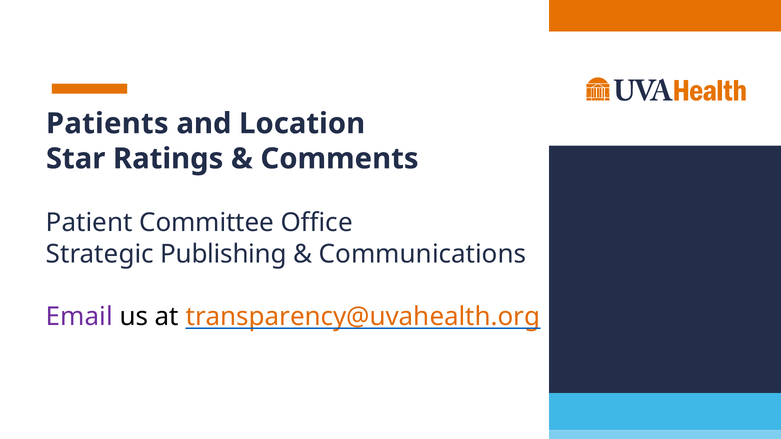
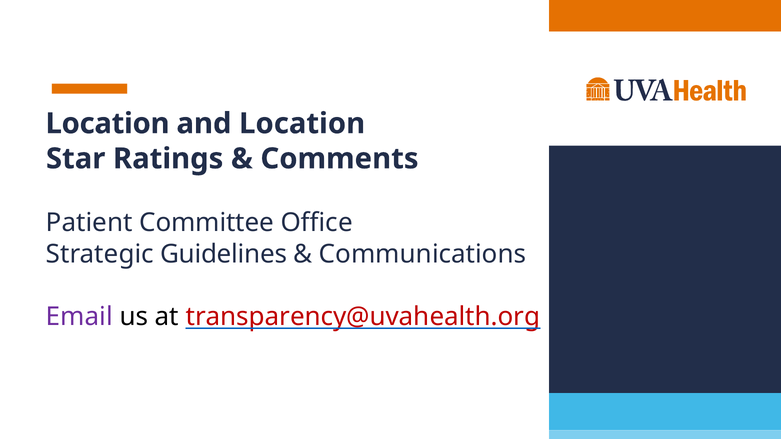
Patients at (107, 124): Patients -> Location
Publishing: Publishing -> Guidelines
transparency@uvahealth.org colour: orange -> red
